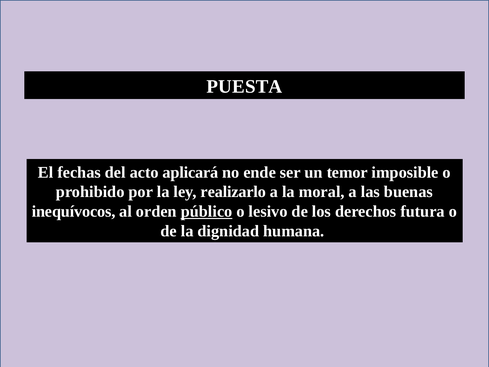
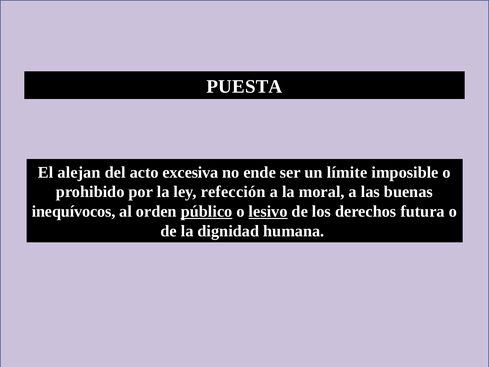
fechas: fechas -> alejan
aplicará: aplicará -> excesiva
temor: temor -> límite
realizarlo: realizarlo -> refección
lesivo underline: none -> present
